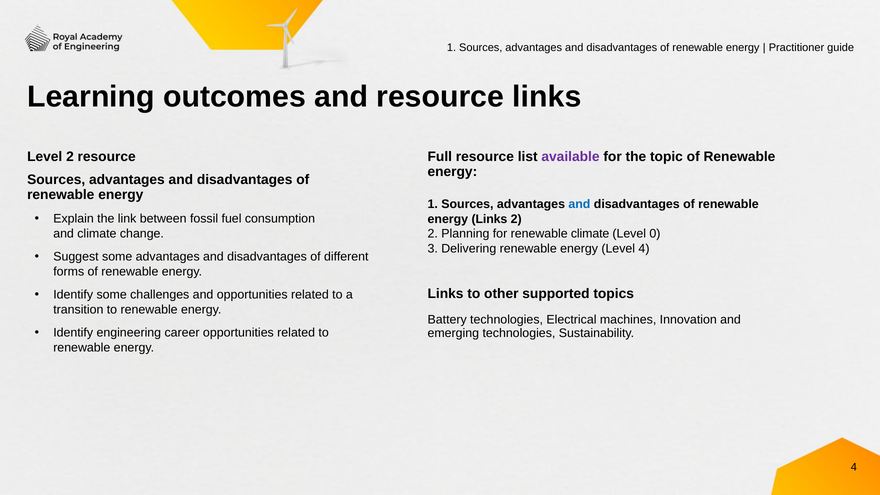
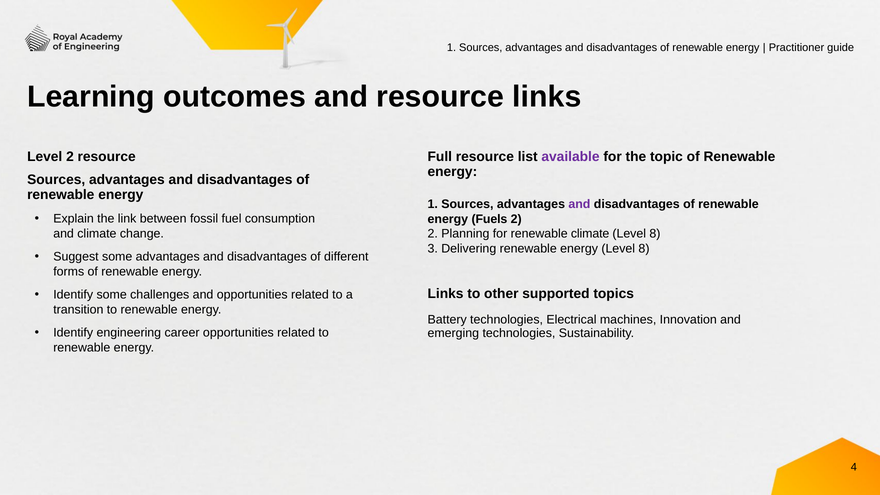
and at (579, 204) colour: blue -> purple
energy Links: Links -> Fuels
0 at (655, 234): 0 -> 8
energy Level 4: 4 -> 8
